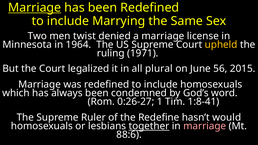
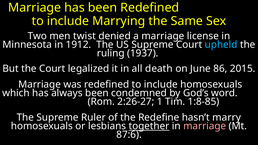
Marriage at (35, 8) underline: present -> none
1964: 1964 -> 1912
upheld colour: yellow -> light blue
1971: 1971 -> 1937
plural: plural -> death
56: 56 -> 86
0:26-27: 0:26-27 -> 2:26-27
1:8-41: 1:8-41 -> 1:8-85
would: would -> marry
88:6: 88:6 -> 87:6
